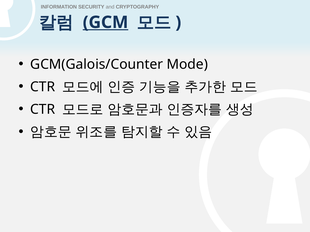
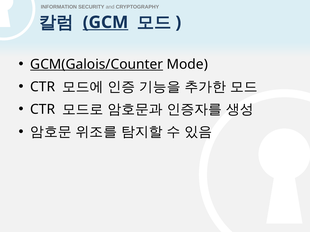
GCM(Galois/Counter underline: none -> present
